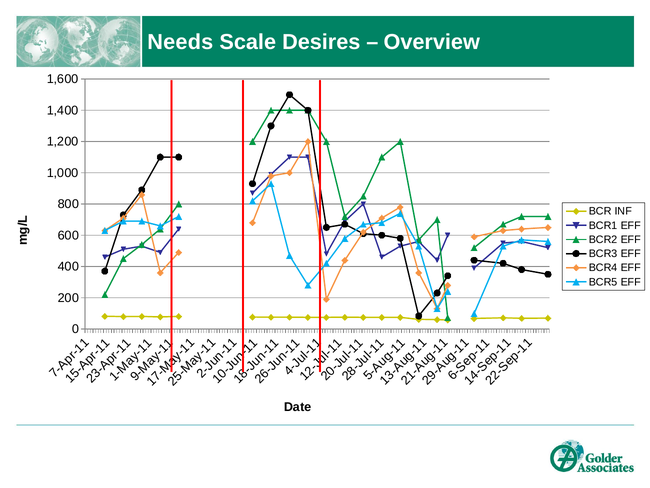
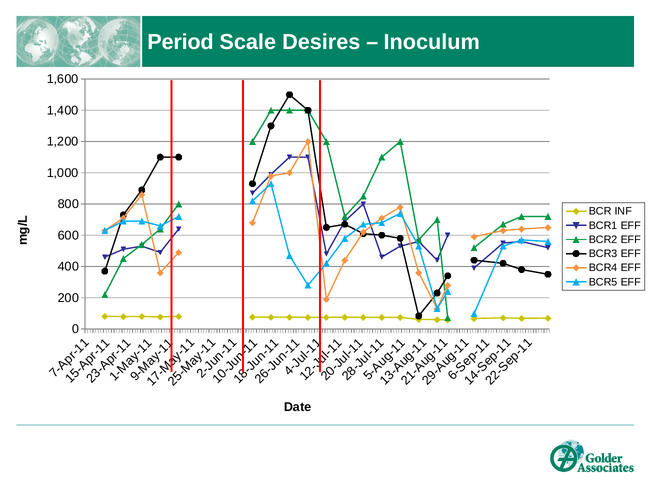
Needs: Needs -> Period
Overview: Overview -> Inoculum
